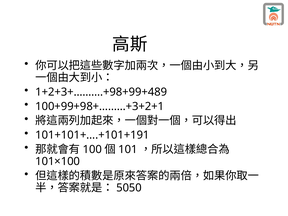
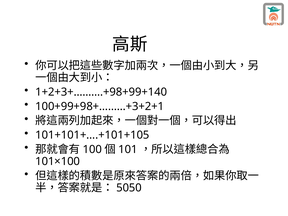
1+2+3+……….+98+99+489: 1+2+3+……….+98+99+489 -> 1+2+3+……….+98+99+140
101+101+….+101+191: 101+101+….+101+191 -> 101+101+….+101+105
